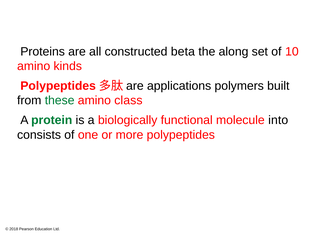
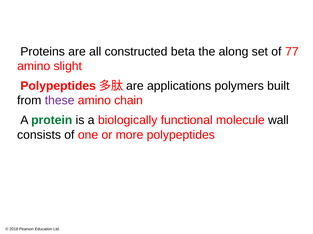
10: 10 -> 77
kinds: kinds -> slight
these colour: green -> purple
class: class -> chain
into: into -> wall
